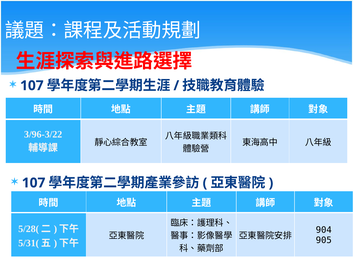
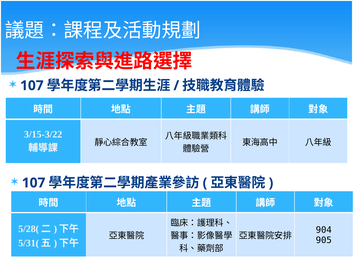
3/96-3/22: 3/96-3/22 -> 3/15-3/22
